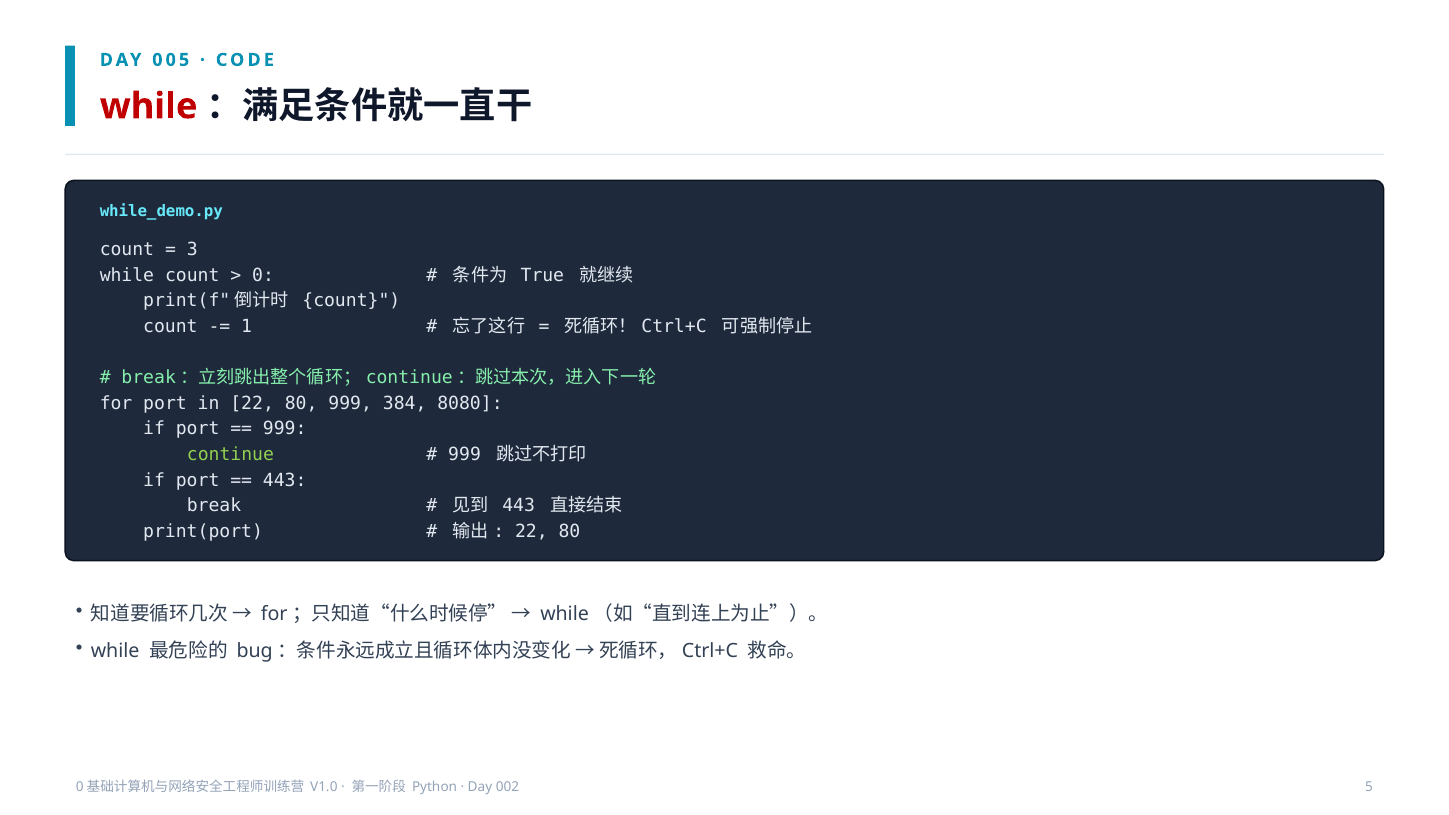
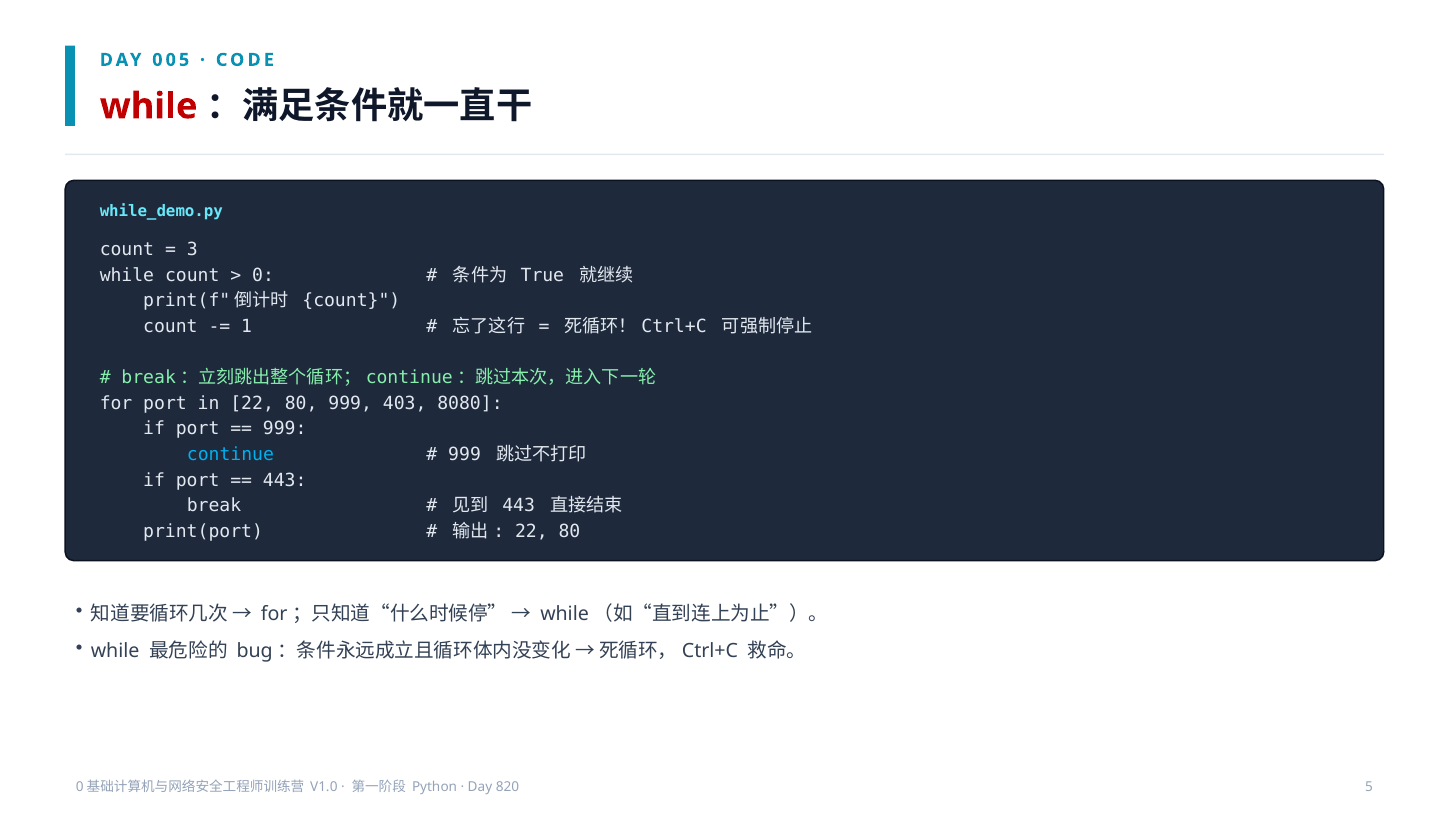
384: 384 -> 403
continue colour: light green -> light blue
002: 002 -> 820
